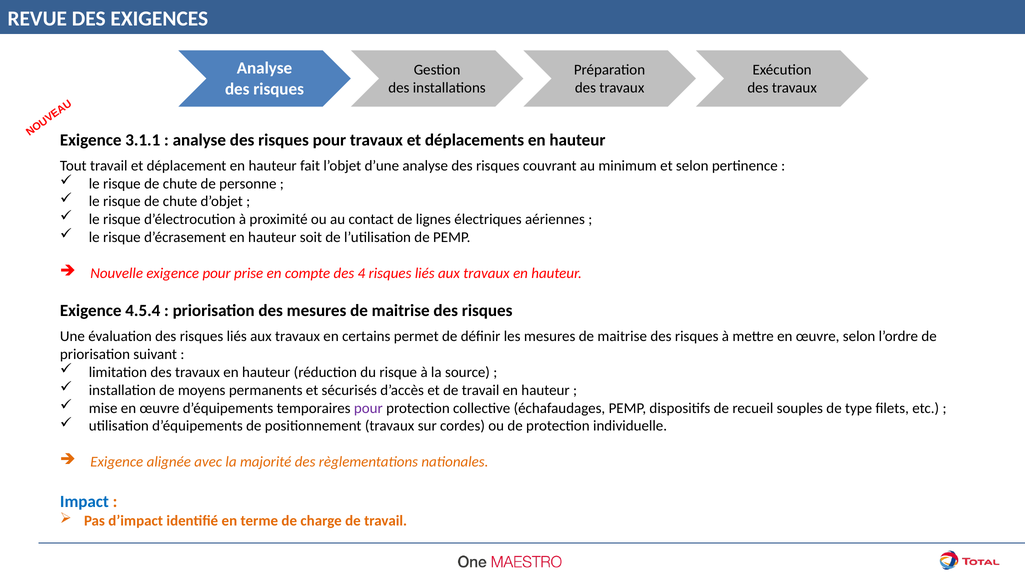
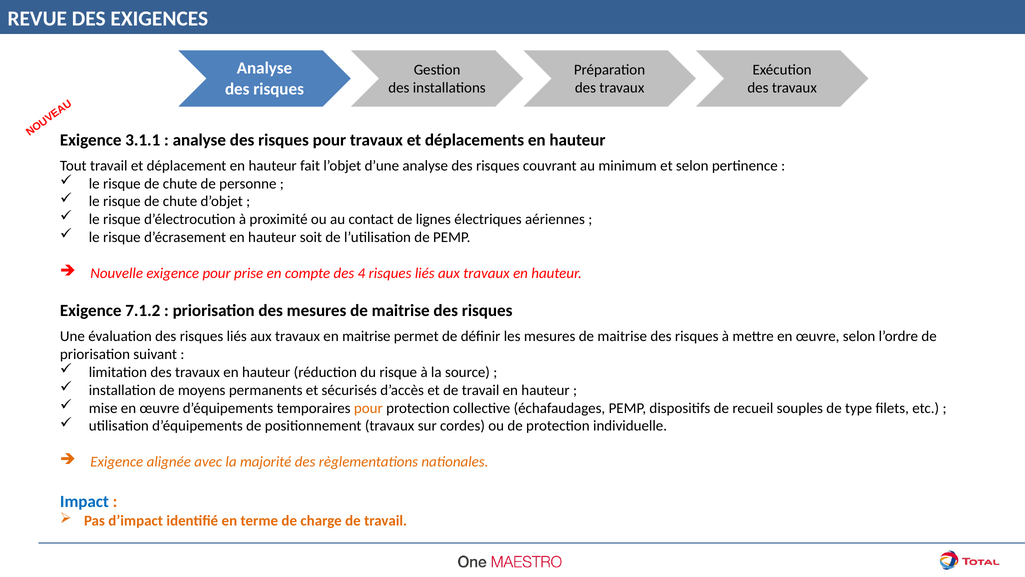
4.5.4: 4.5.4 -> 7.1.2
en certains: certains -> maitrise
pour at (368, 408) colour: purple -> orange
